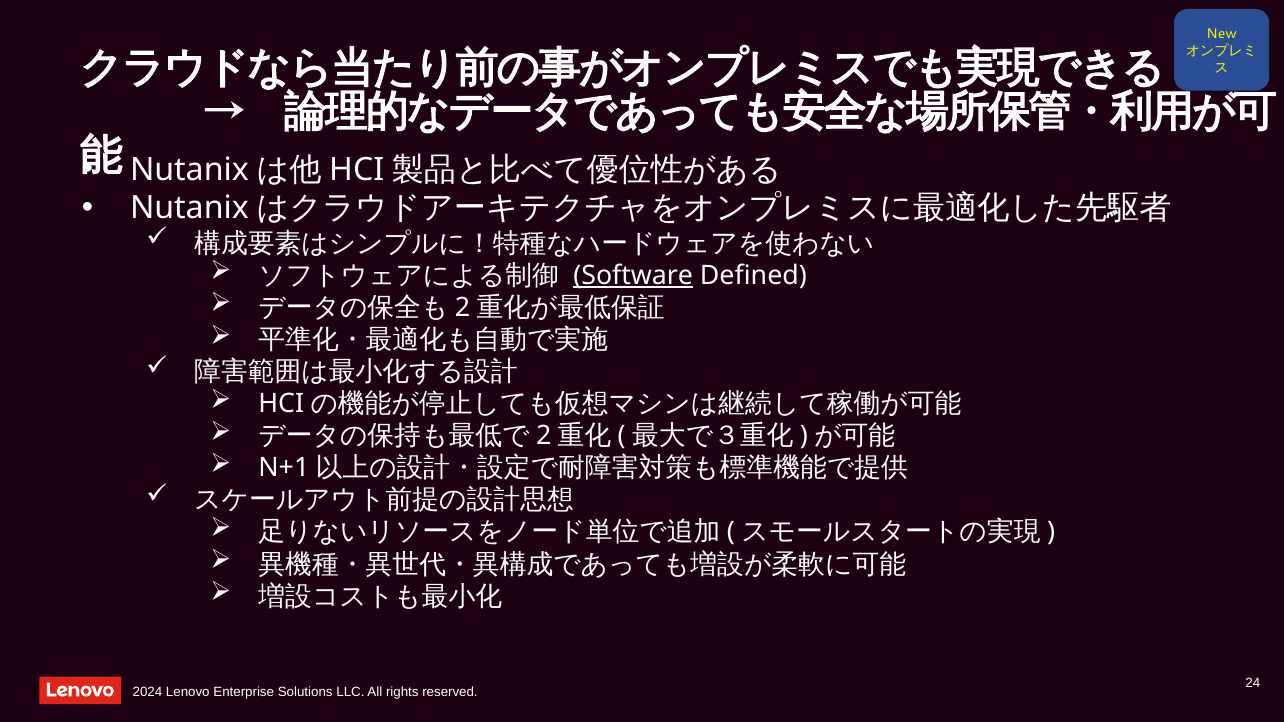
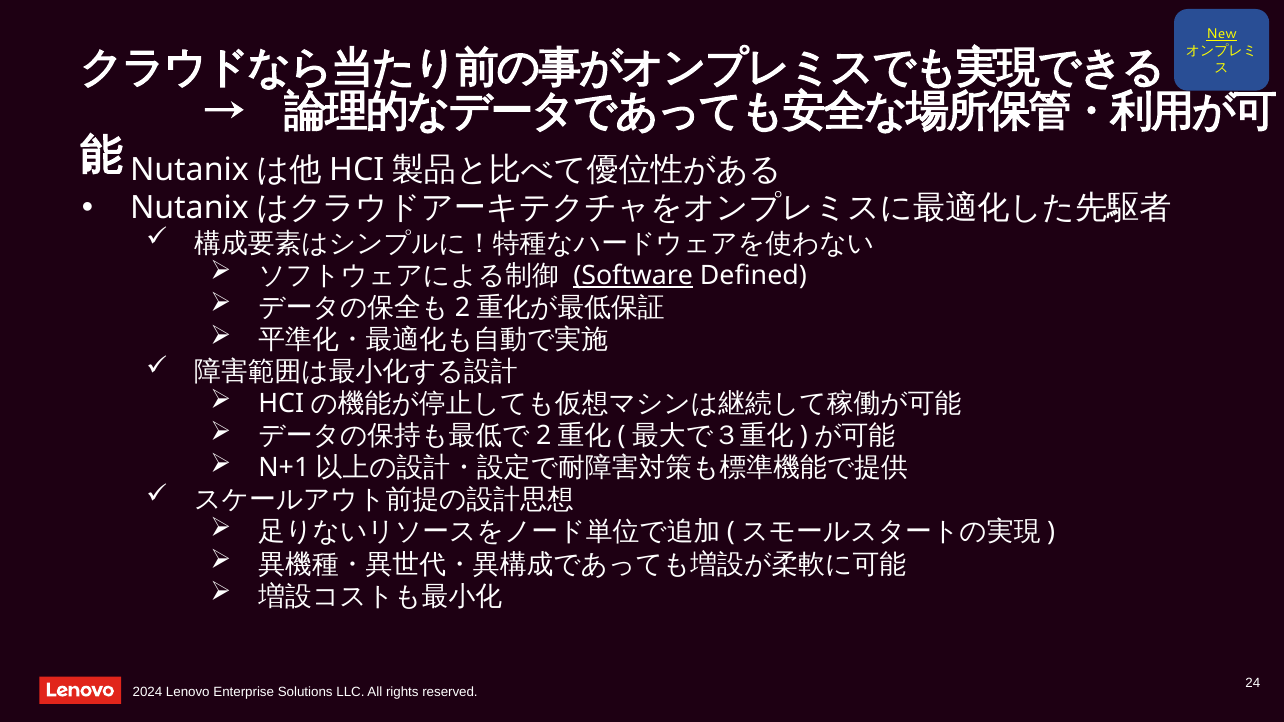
New underline: none -> present
